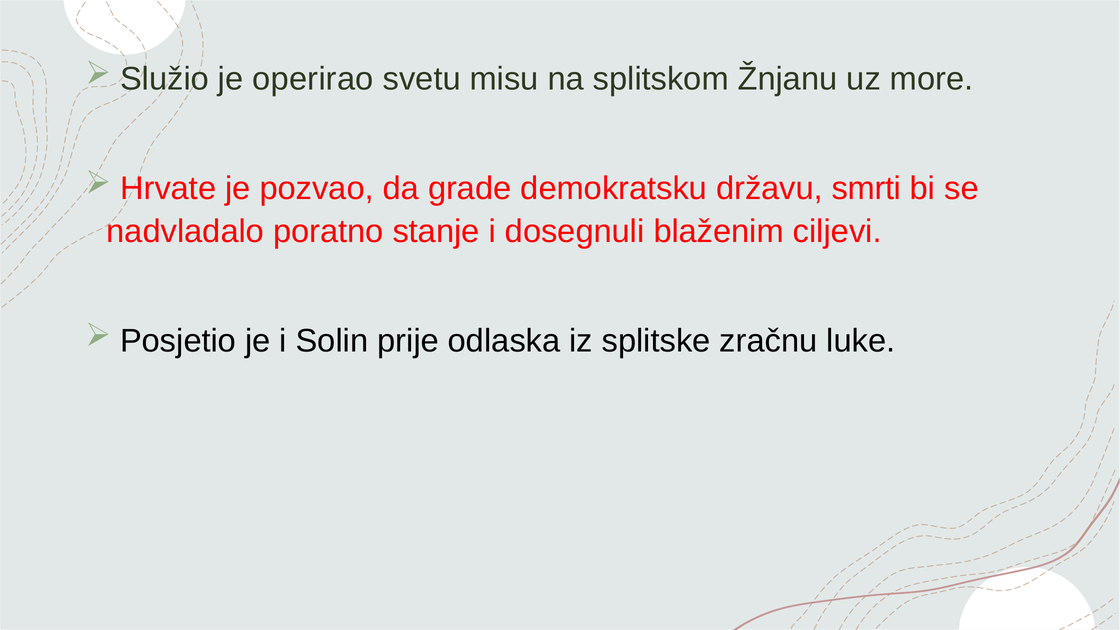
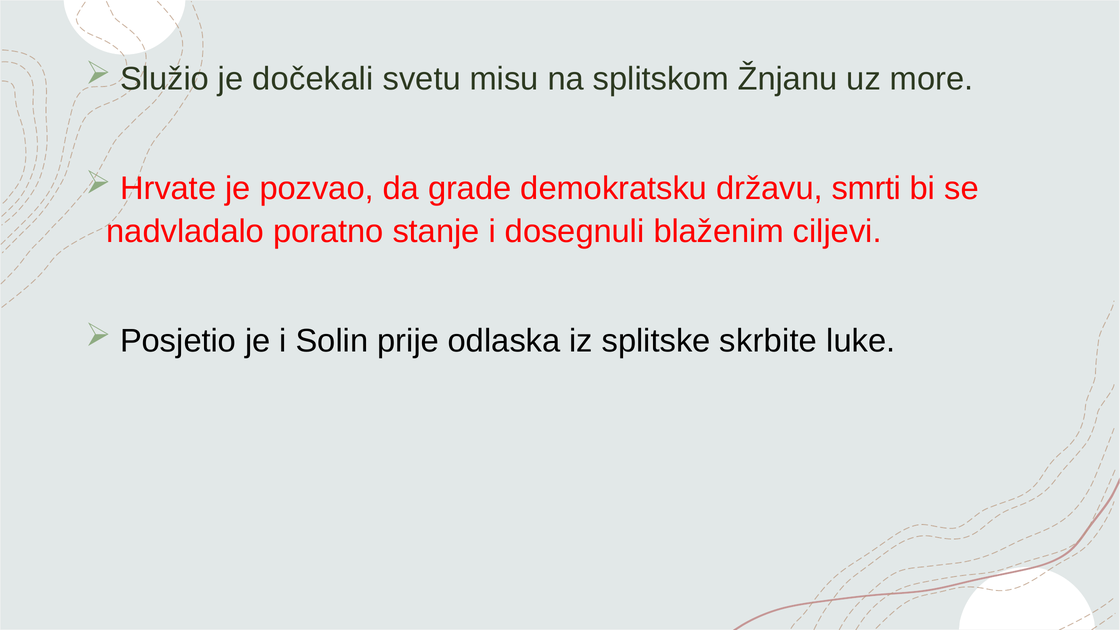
operirao: operirao -> dočekali
zračnu: zračnu -> skrbite
